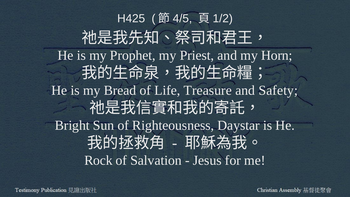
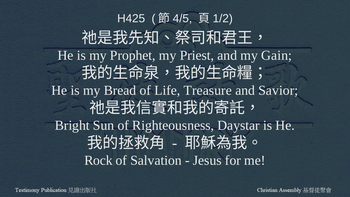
Horn: Horn -> Gain
Safety: Safety -> Savior
